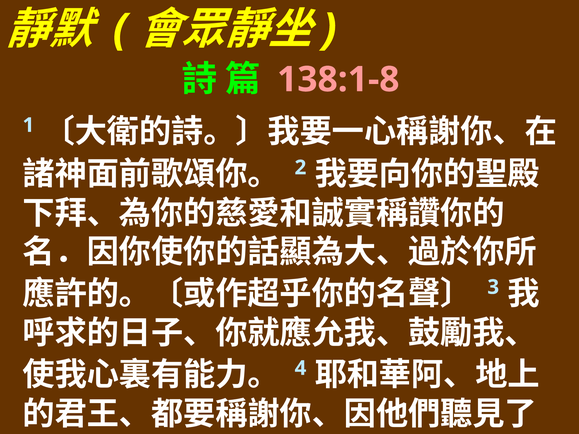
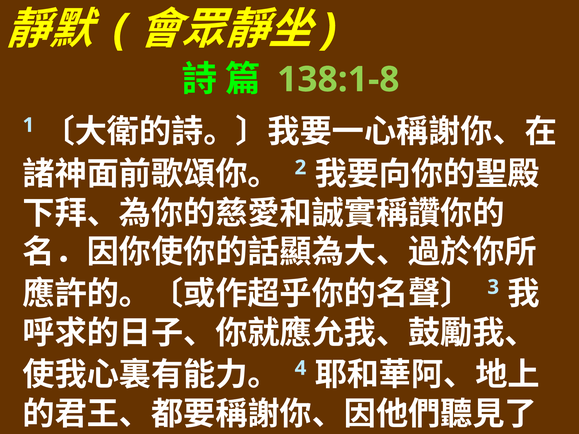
138:1-8 colour: pink -> light green
